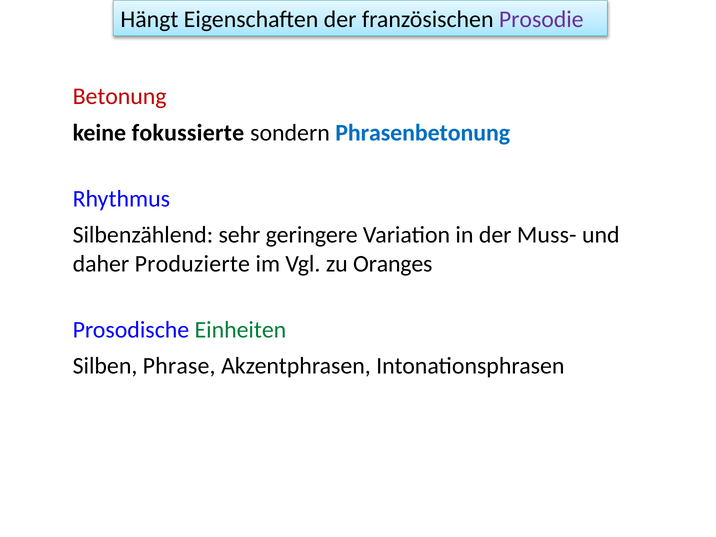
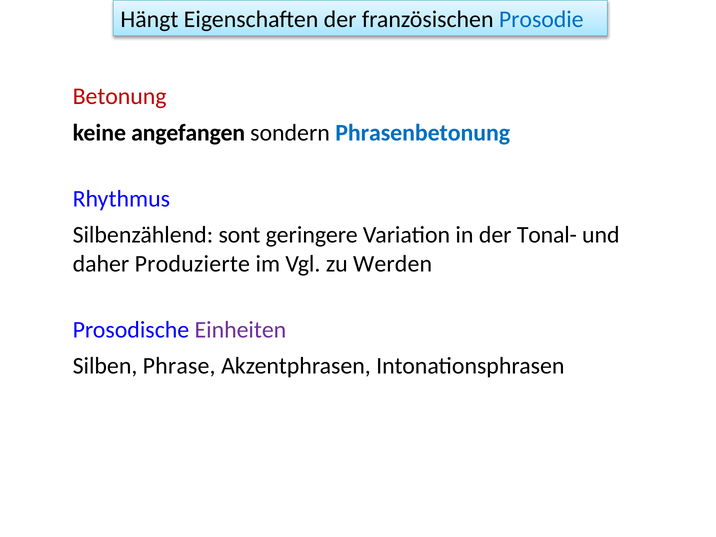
Prosodie colour: purple -> blue
fokussierte: fokussierte -> angefangen
sehr: sehr -> sont
Muss-: Muss- -> Tonal-
Oranges: Oranges -> Werden
Einheiten colour: green -> purple
